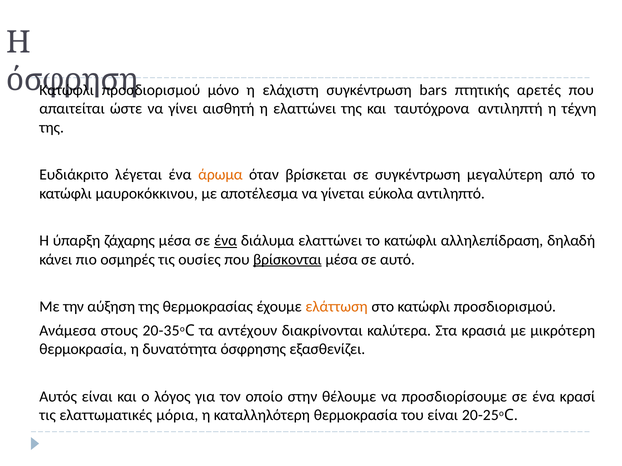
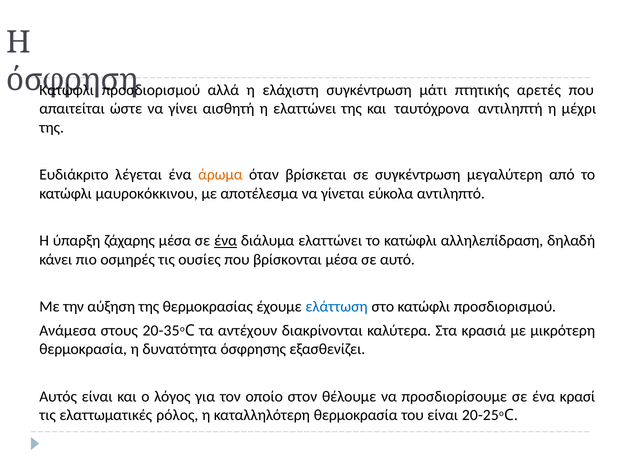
μόνο: μόνο -> αλλά
bars: bars -> μάτι
τέχνη: τέχνη -> μέχρι
βρίσκονται underline: present -> none
ελάττωση colour: orange -> blue
στην: στην -> στον
μόρια: μόρια -> ρόλος
